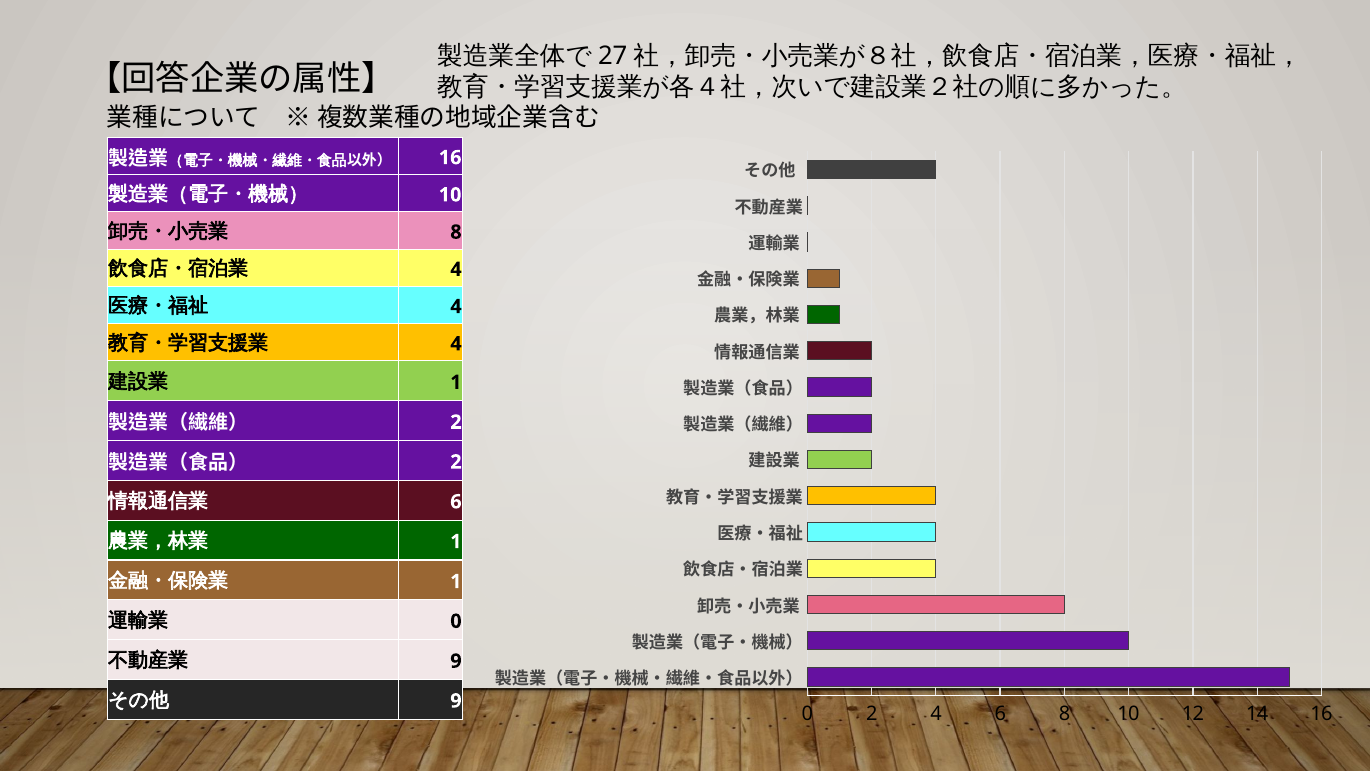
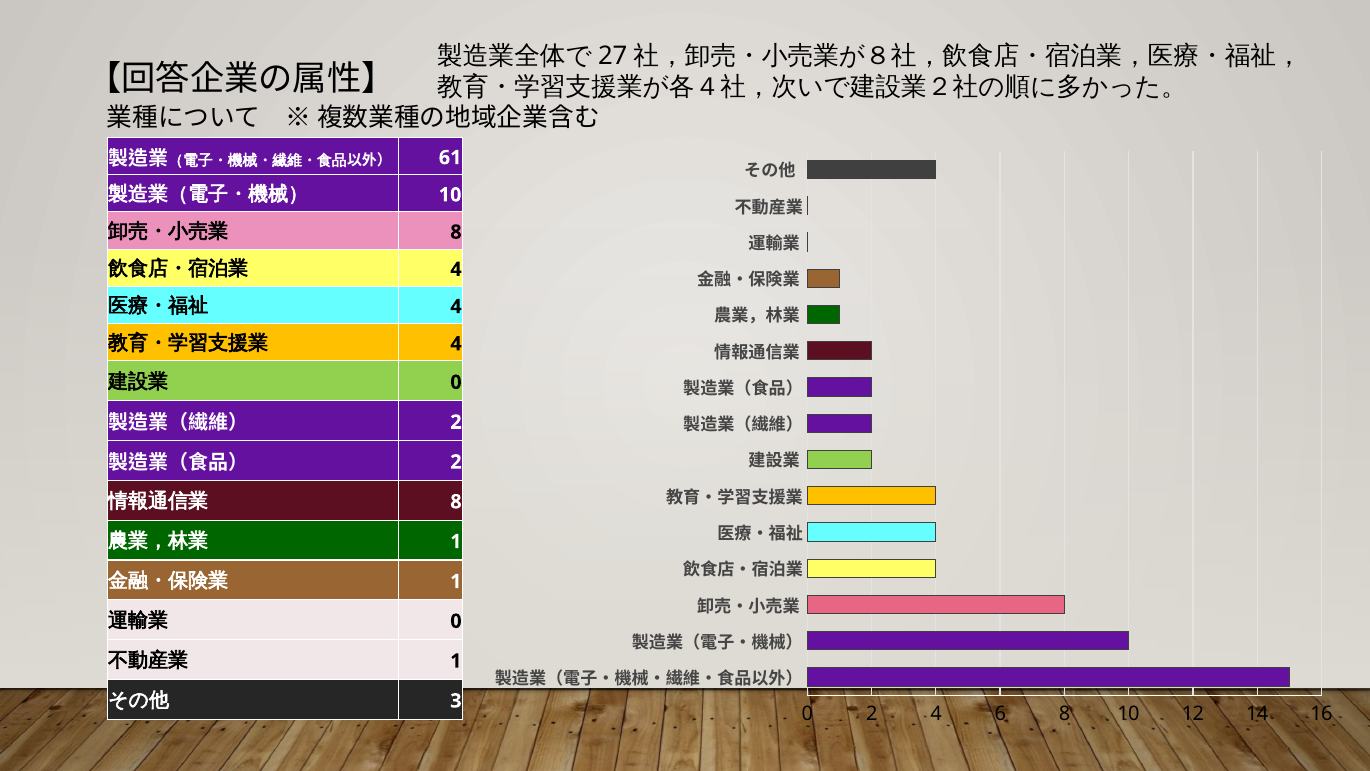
16 at (450, 158): 16 -> 61
1 at (456, 382): 1 -> 0
6 at (456, 502): 6 -> 8
9 at (456, 661): 9 -> 1
9 at (456, 701): 9 -> 3
